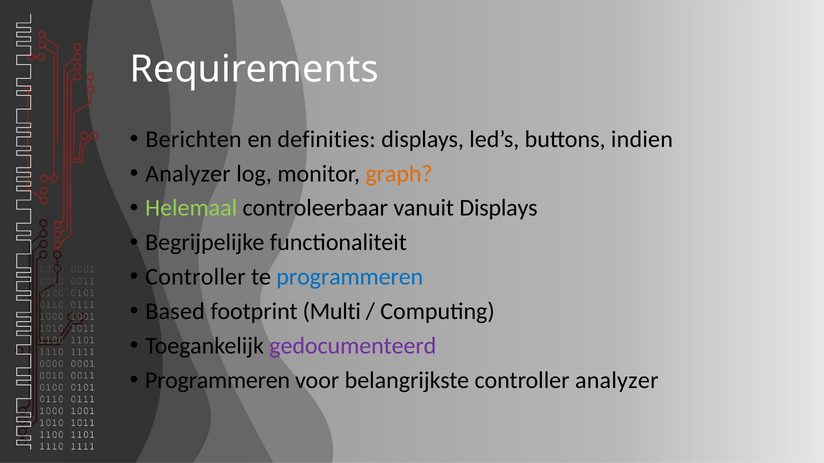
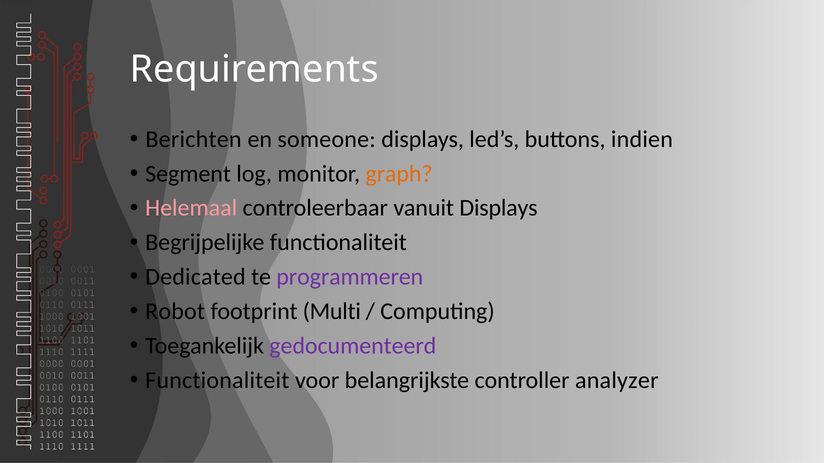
definities: definities -> someone
Analyzer at (188, 174): Analyzer -> Segment
Helemaal colour: light green -> pink
Controller at (195, 277): Controller -> Dedicated
programmeren at (350, 277) colour: blue -> purple
Based: Based -> Robot
Programmeren at (217, 381): Programmeren -> Functionaliteit
